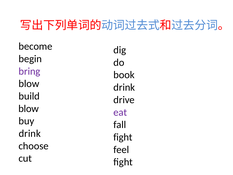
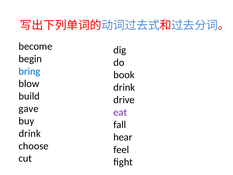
bring colour: purple -> blue
blow at (29, 108): blow -> gave
fight at (123, 137): fight -> hear
